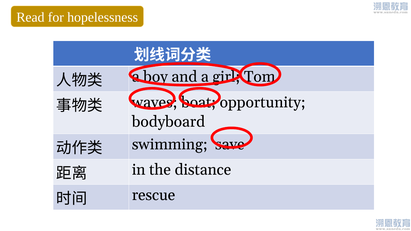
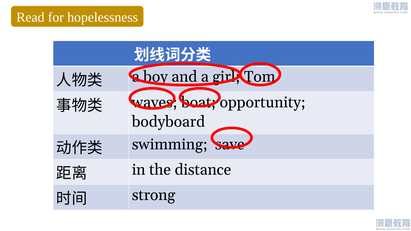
rescue: rescue -> strong
